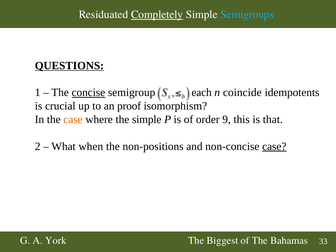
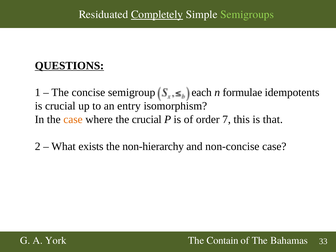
Semigroups colour: light blue -> light green
concise underline: present -> none
coincide: coincide -> formulae
proof: proof -> entry
the simple: simple -> crucial
9: 9 -> 7
when: when -> exists
non-positions: non-positions -> non-hierarchy
case at (274, 146) underline: present -> none
Biggest: Biggest -> Contain
